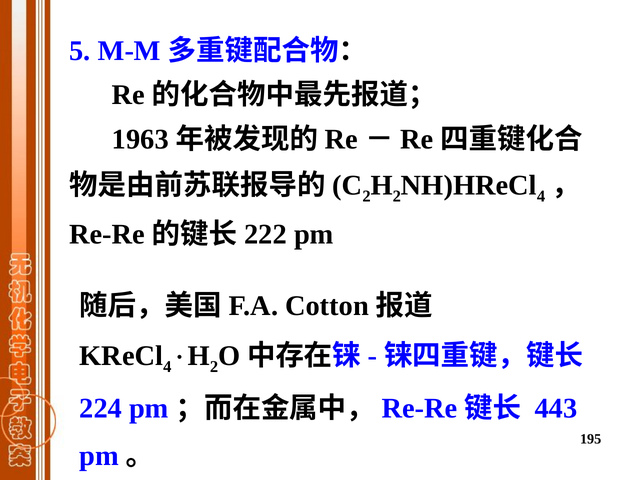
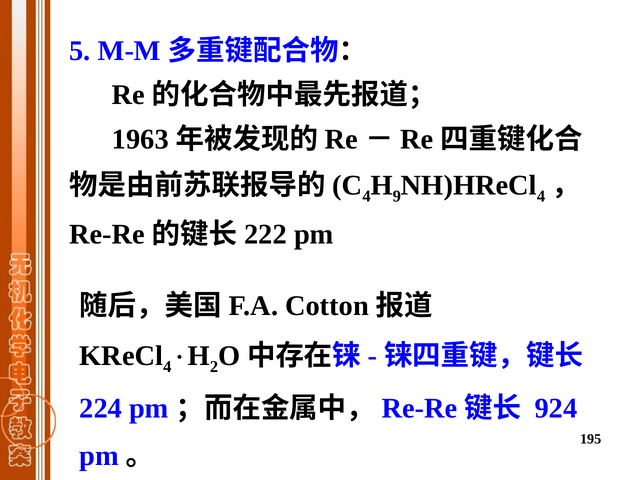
2 at (367, 196): 2 -> 4
2 at (397, 196): 2 -> 9
443: 443 -> 924
